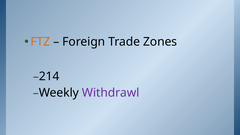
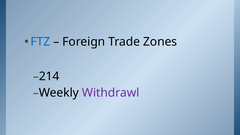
FTZ colour: orange -> blue
